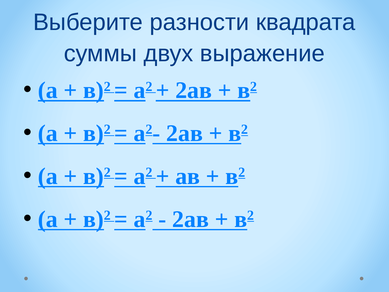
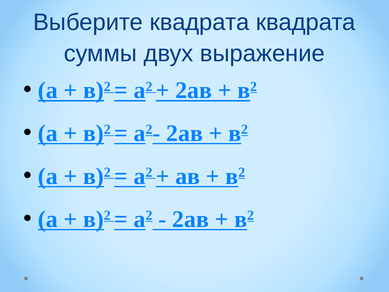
Выберите разности: разности -> квадрата
